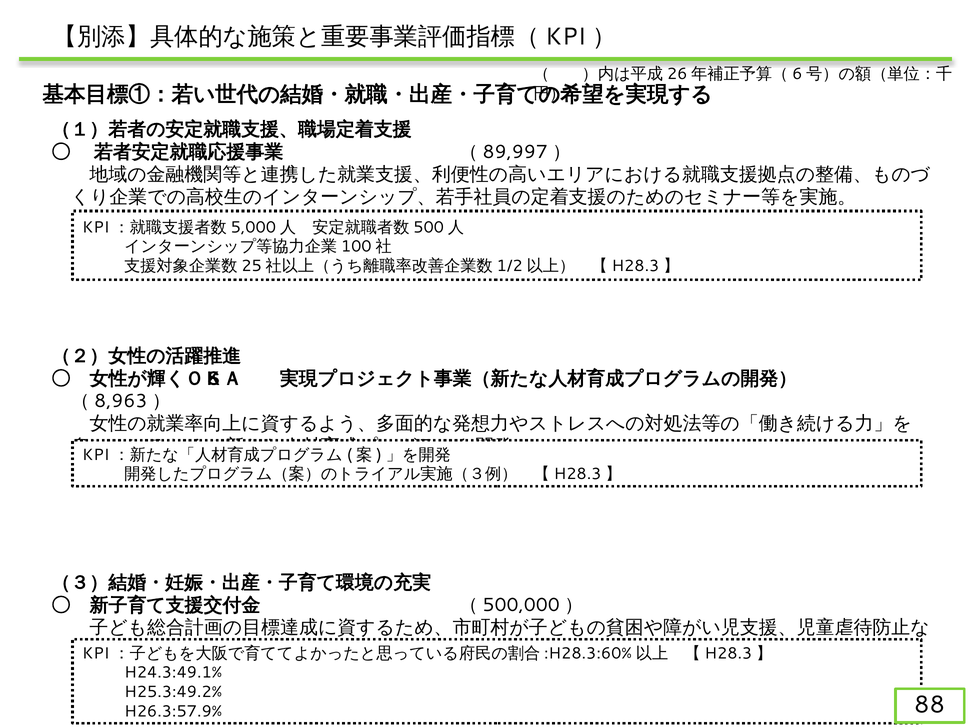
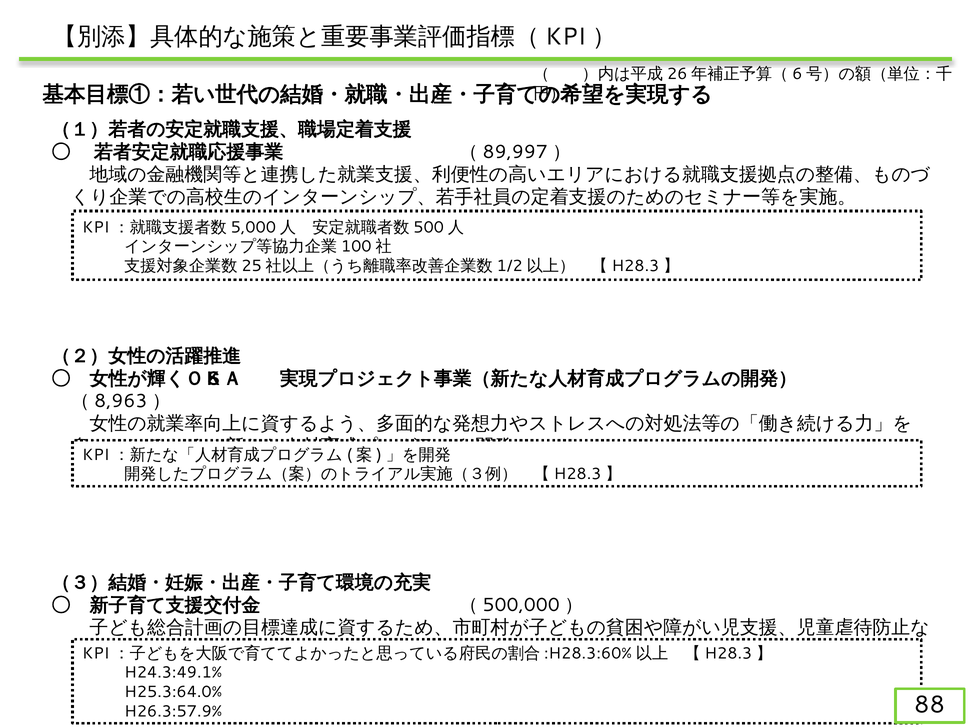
H25.3:49.2%: H25.3:49.2% -> H25.3:64.0%
